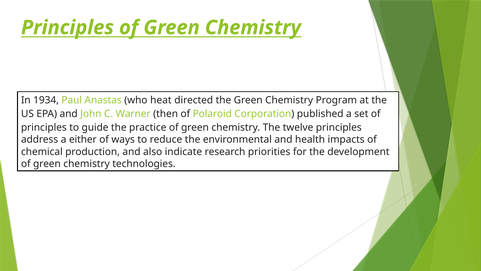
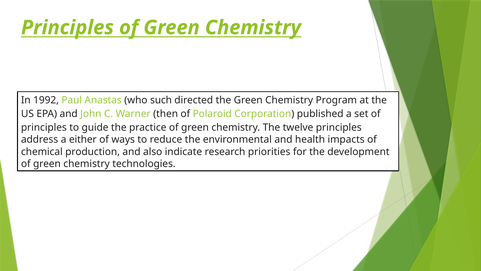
1934: 1934 -> 1992
heat: heat -> such
